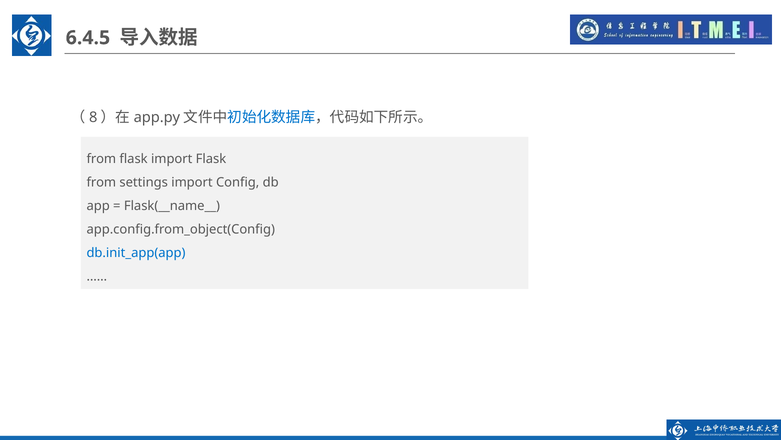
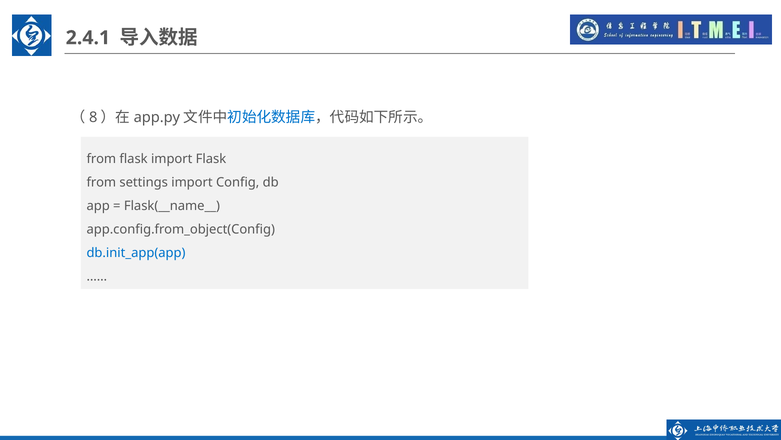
6.4.5: 6.4.5 -> 2.4.1
